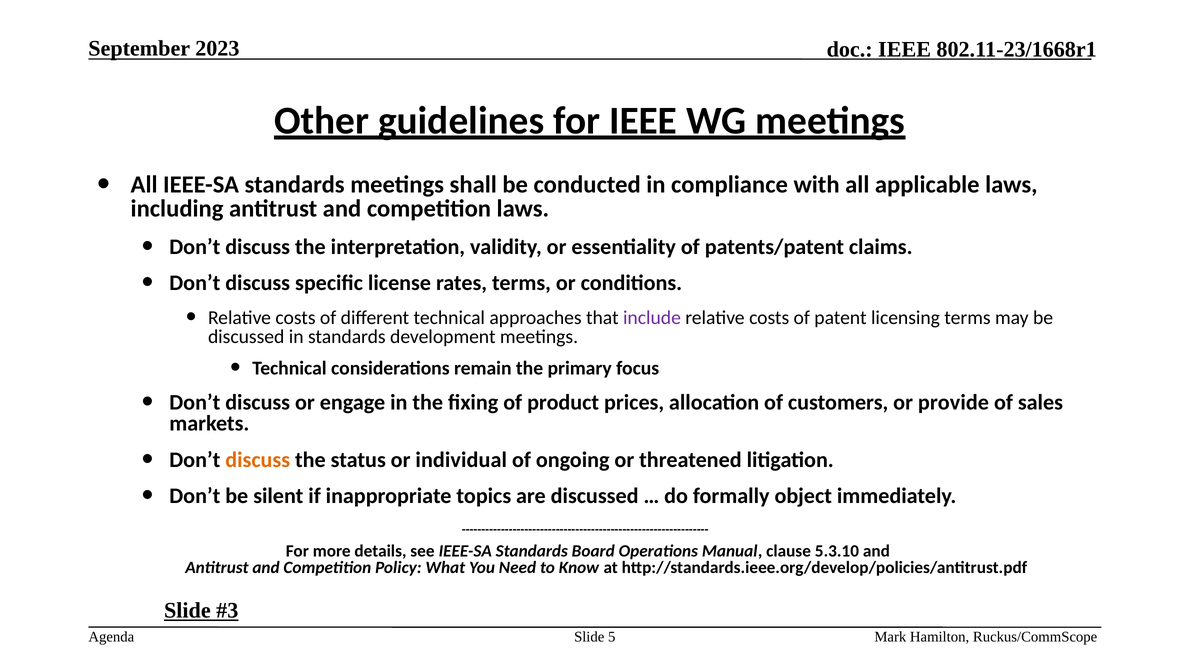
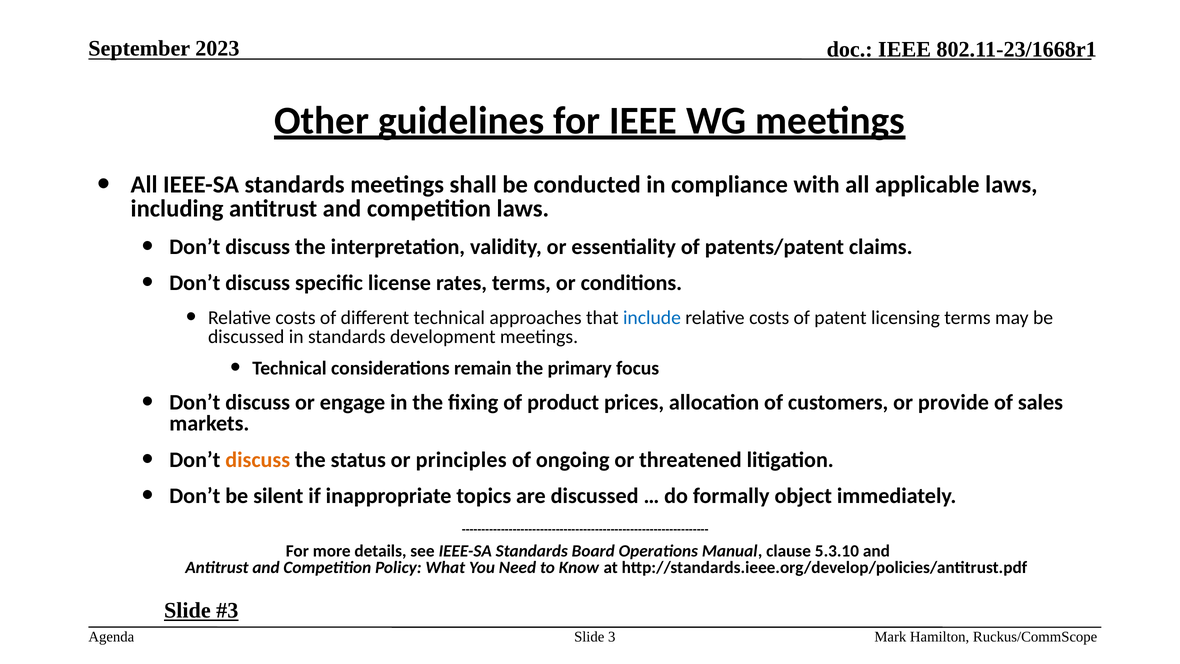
include colour: purple -> blue
individual: individual -> principles
5: 5 -> 3
